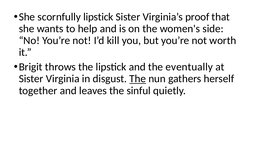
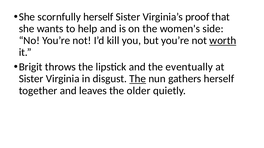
scornfully lipstick: lipstick -> herself
worth underline: none -> present
sinful: sinful -> older
